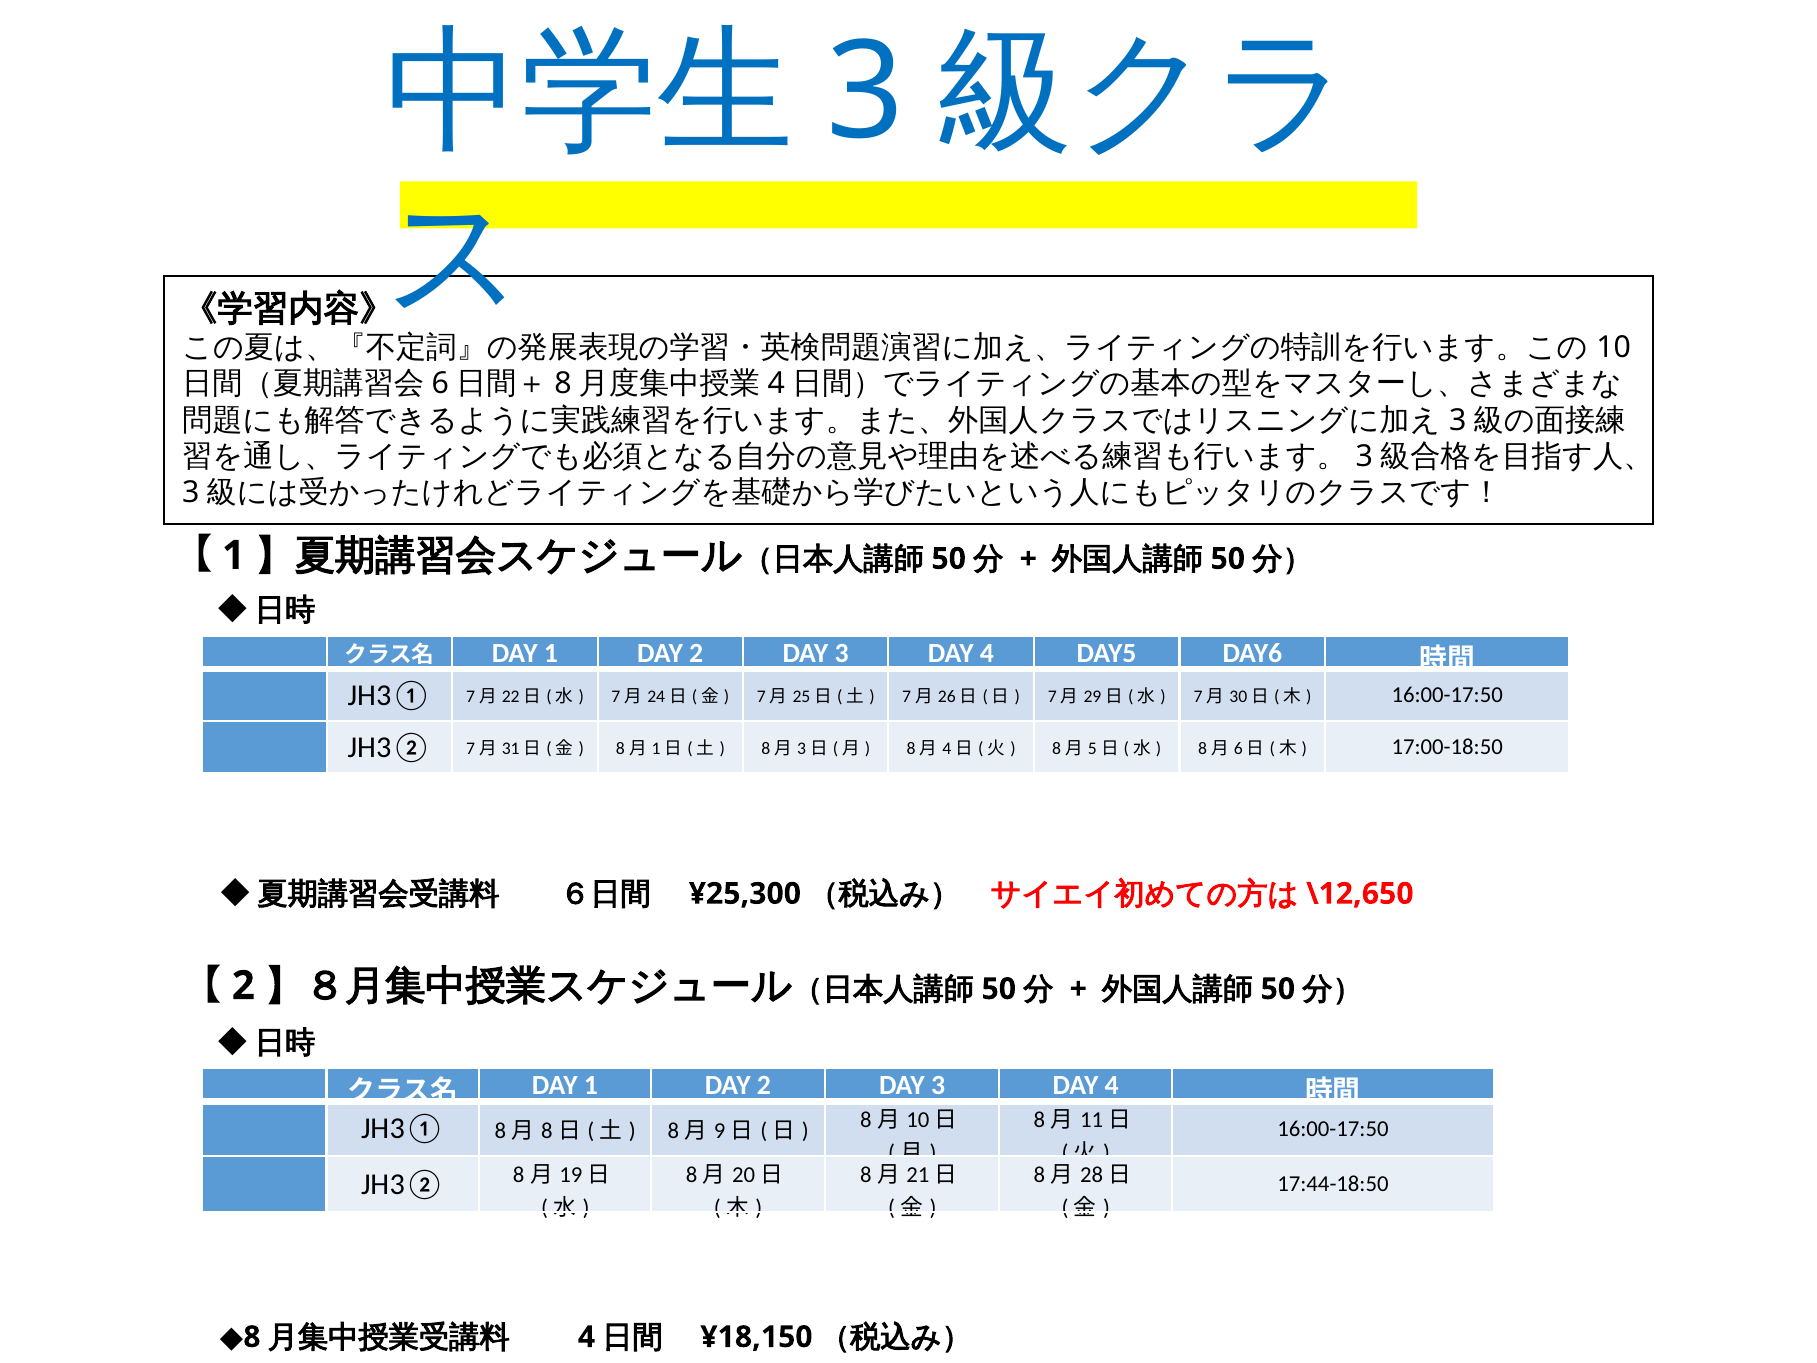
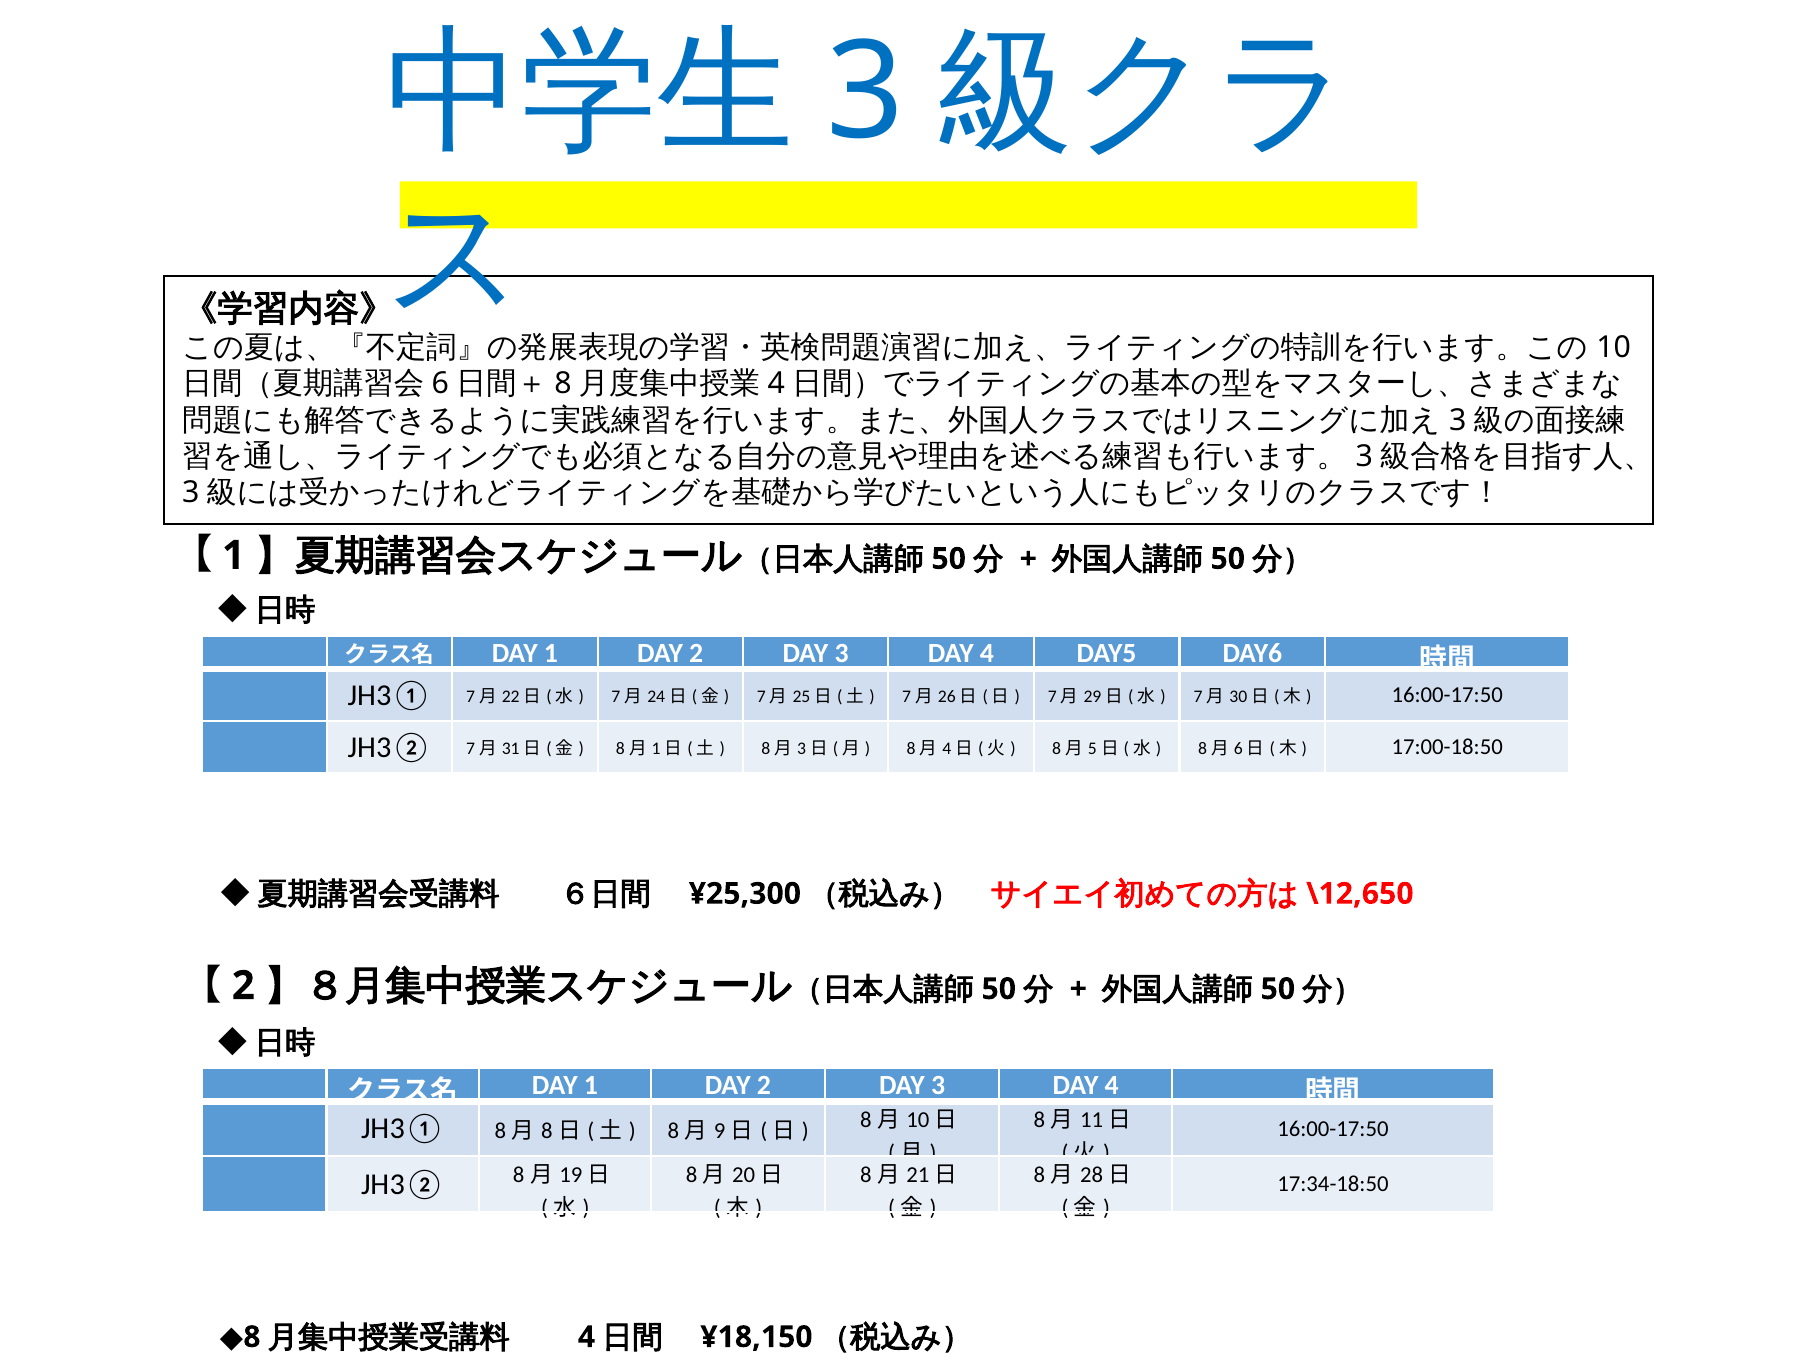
17:44-18:50: 17:44-18:50 -> 17:34-18:50
